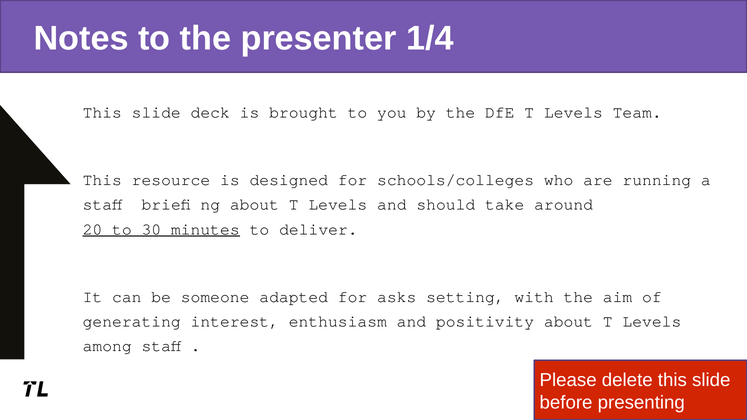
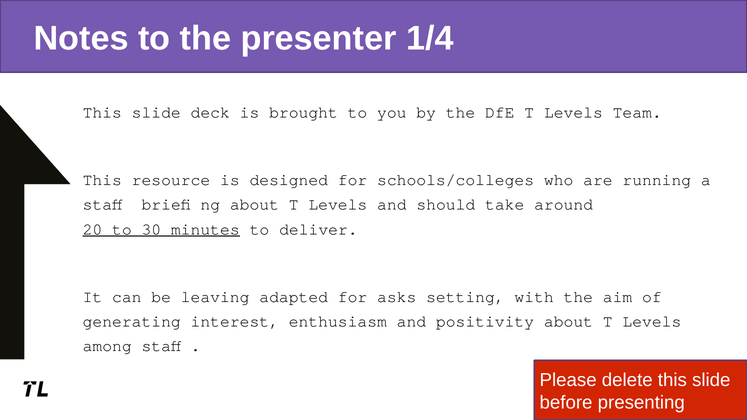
someone: someone -> leaving
